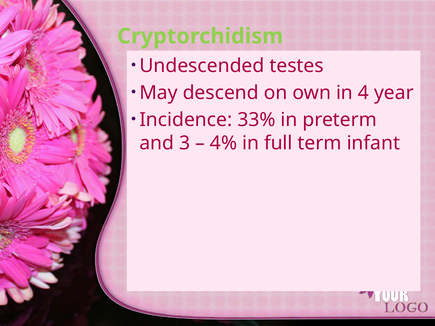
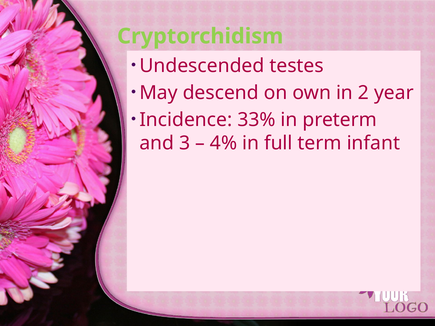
4: 4 -> 2
